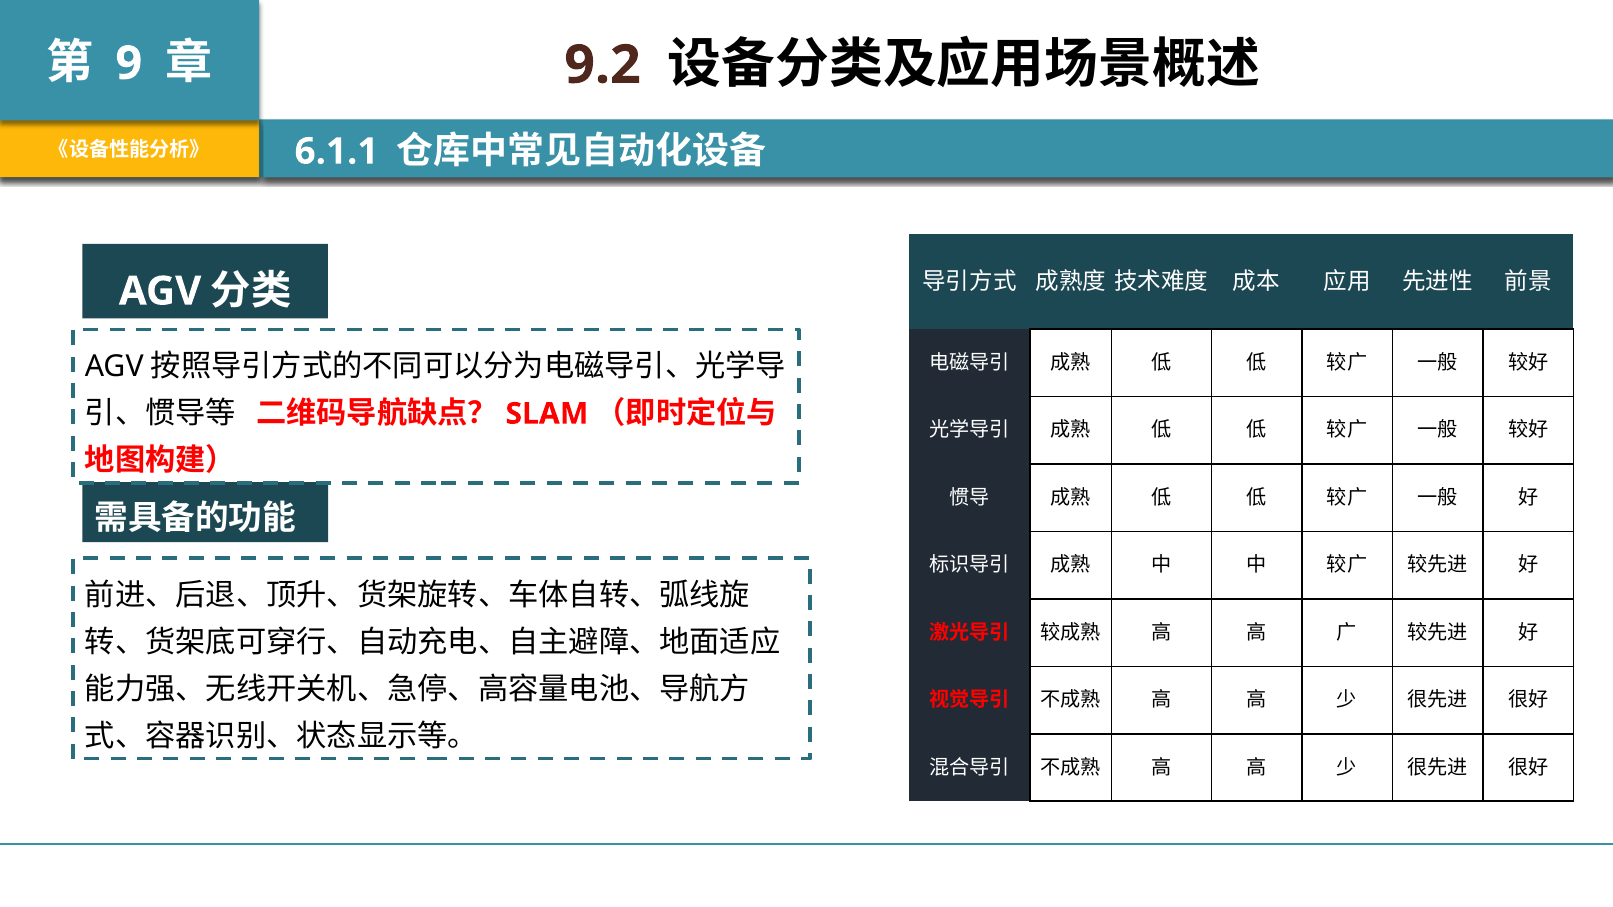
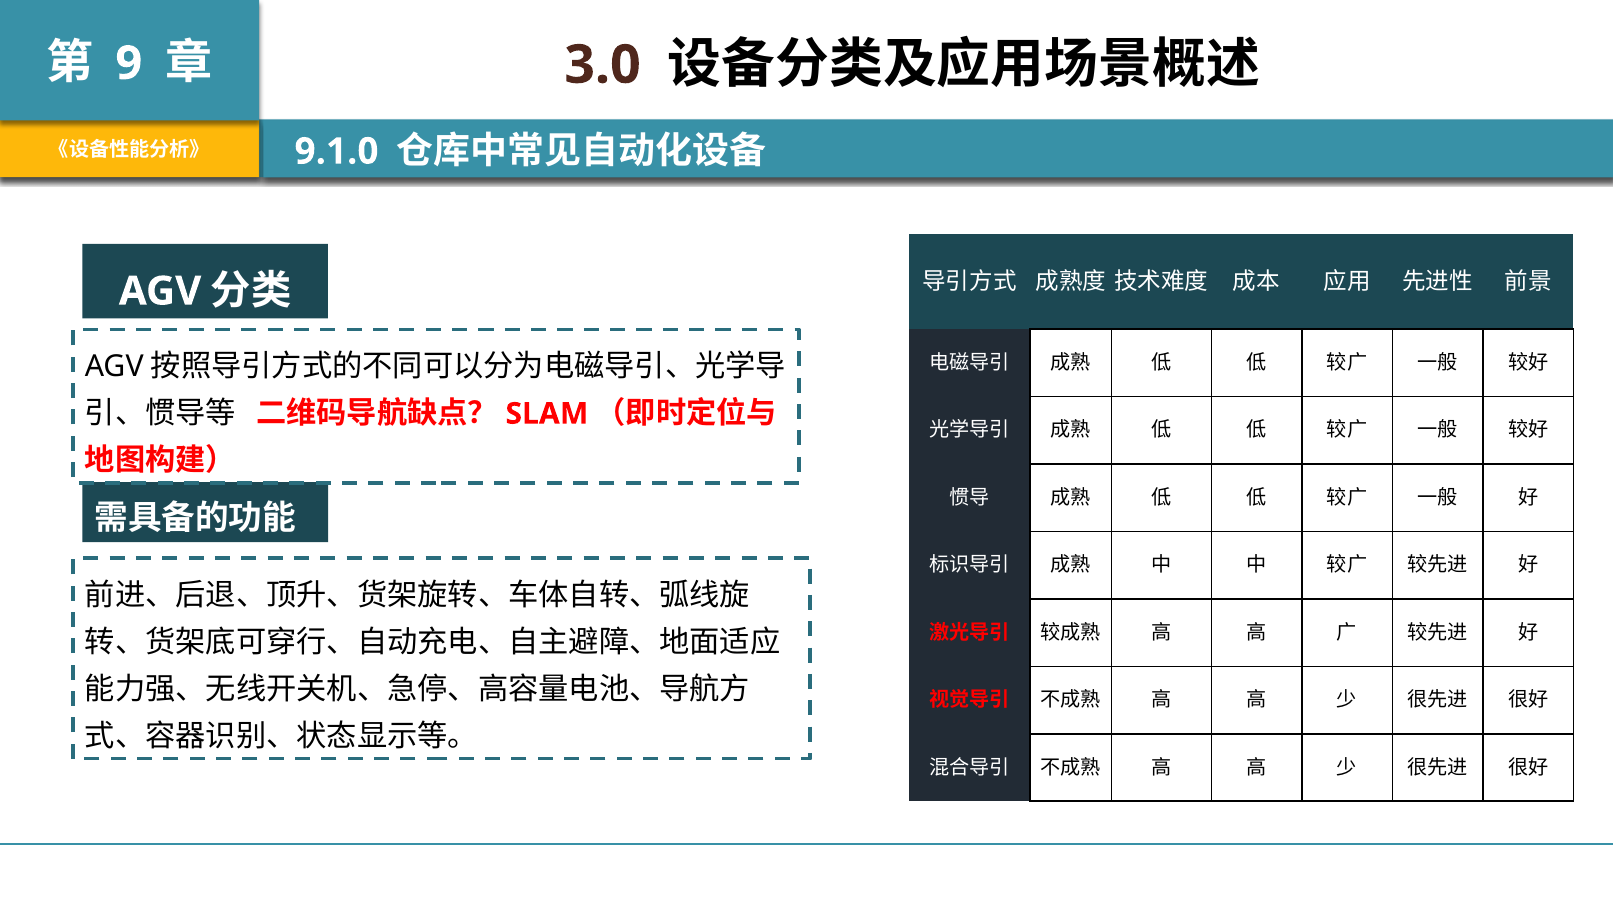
9.2: 9.2 -> 3.0
6.1.1: 6.1.1 -> 9.1.0
